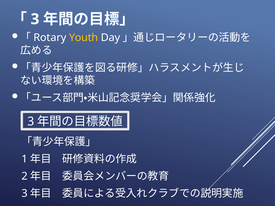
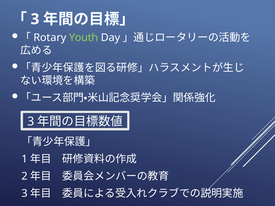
Youth colour: yellow -> light green
